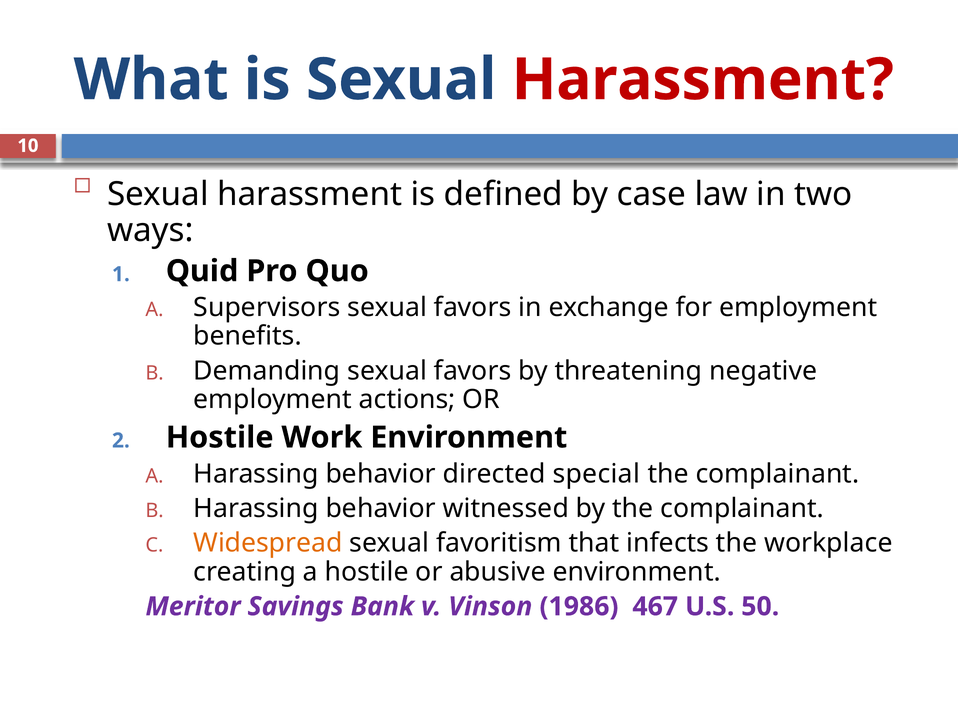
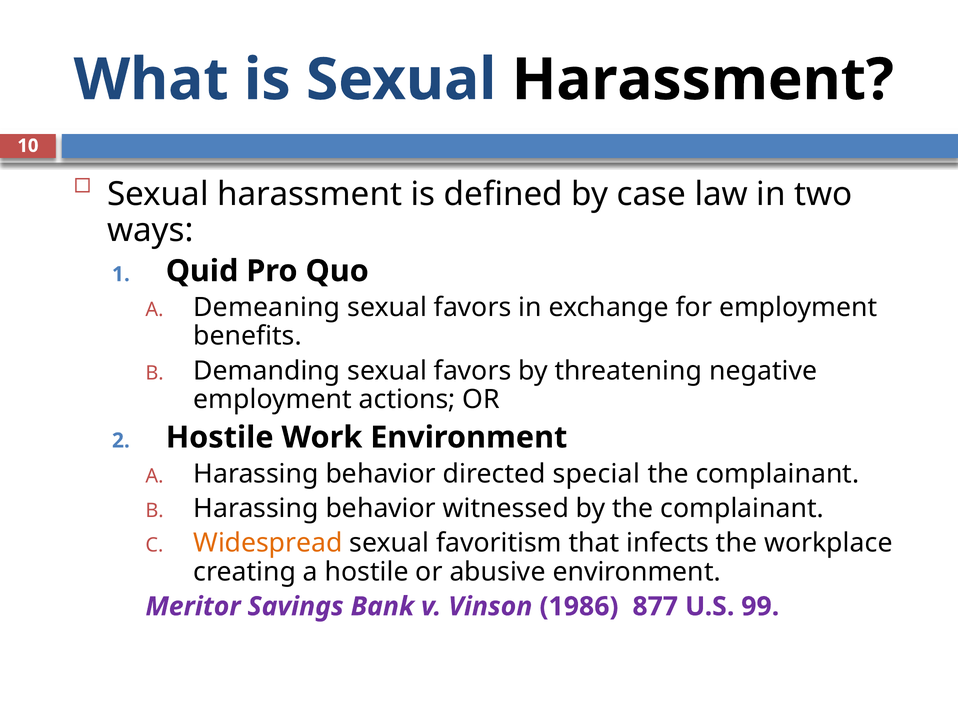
Harassment at (703, 80) colour: red -> black
Supervisors: Supervisors -> Demeaning
467: 467 -> 877
50: 50 -> 99
